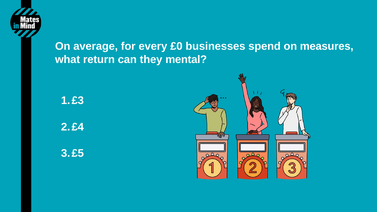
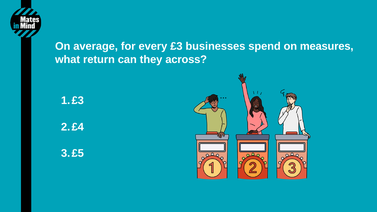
£0: £0 -> £3
mental: mental -> across
